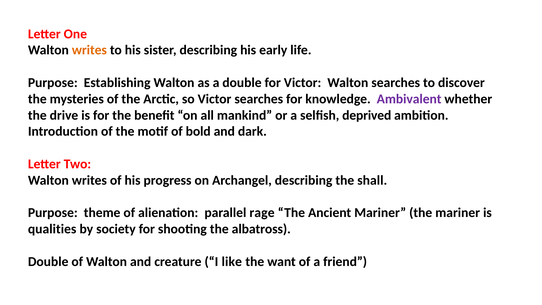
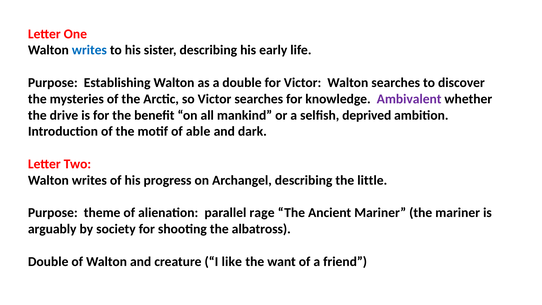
writes at (89, 50) colour: orange -> blue
bold: bold -> able
shall: shall -> little
qualities: qualities -> arguably
